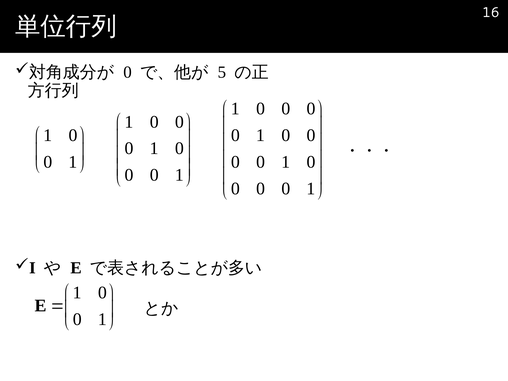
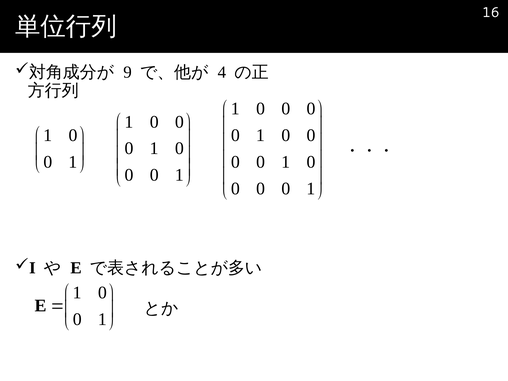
0 at (127, 72): 0 -> 9
5: 5 -> 4
